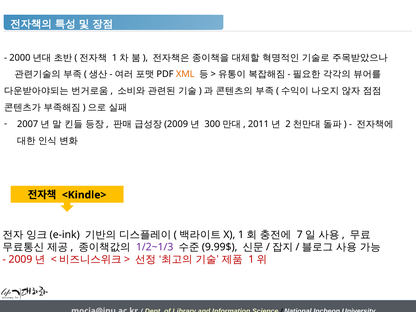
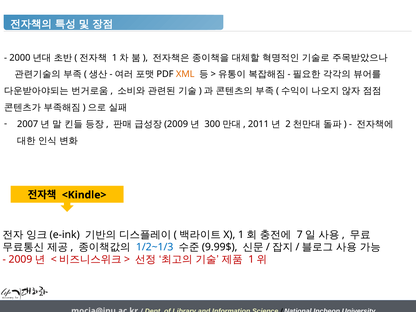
1/2~1/3 colour: purple -> blue
